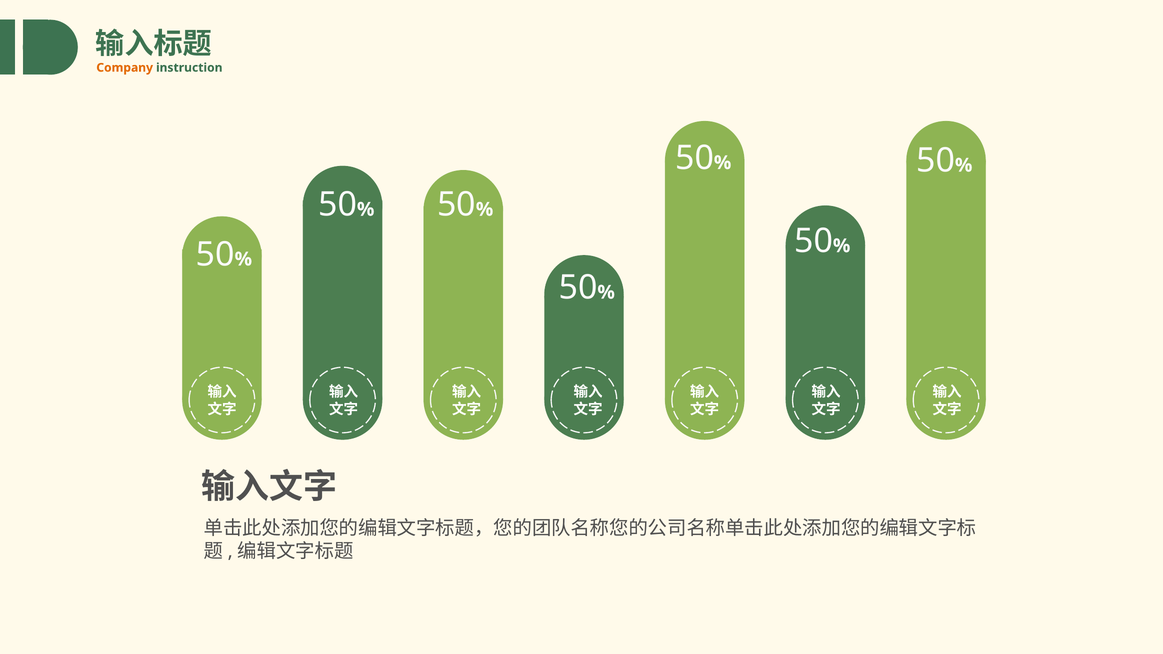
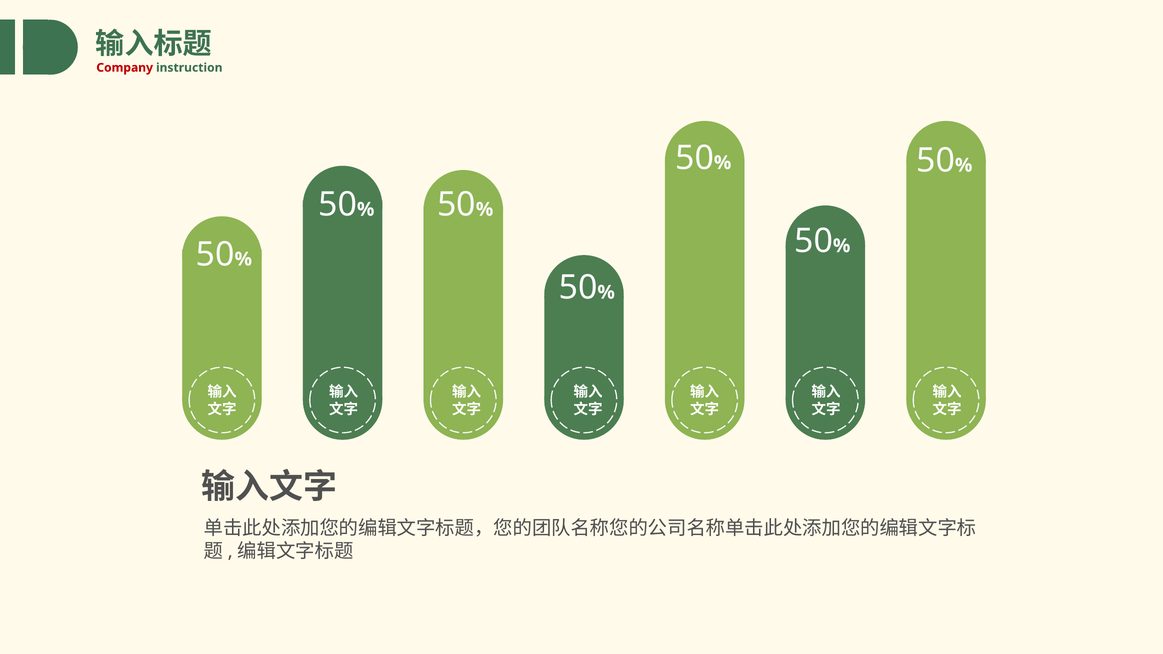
Company colour: orange -> red
